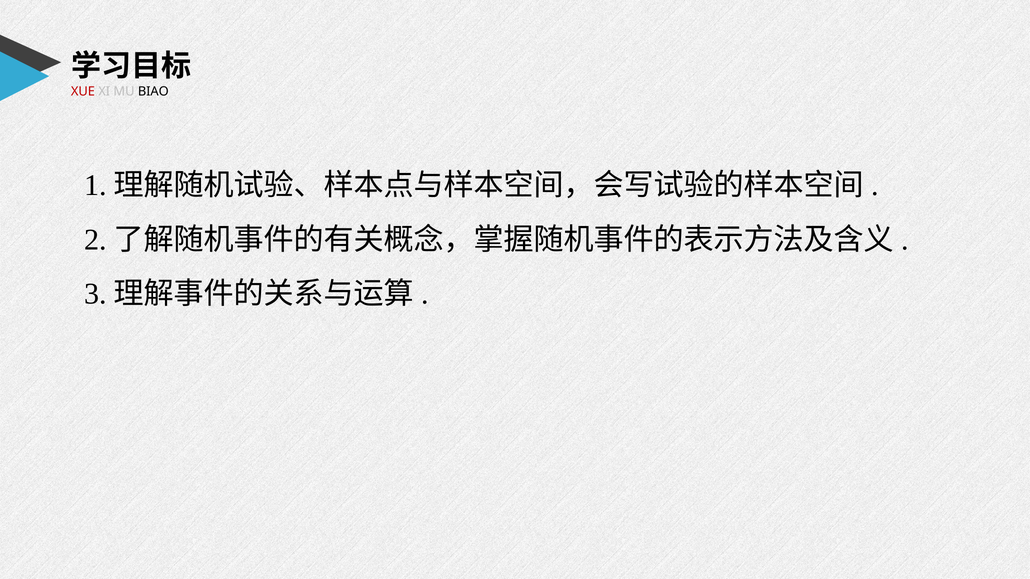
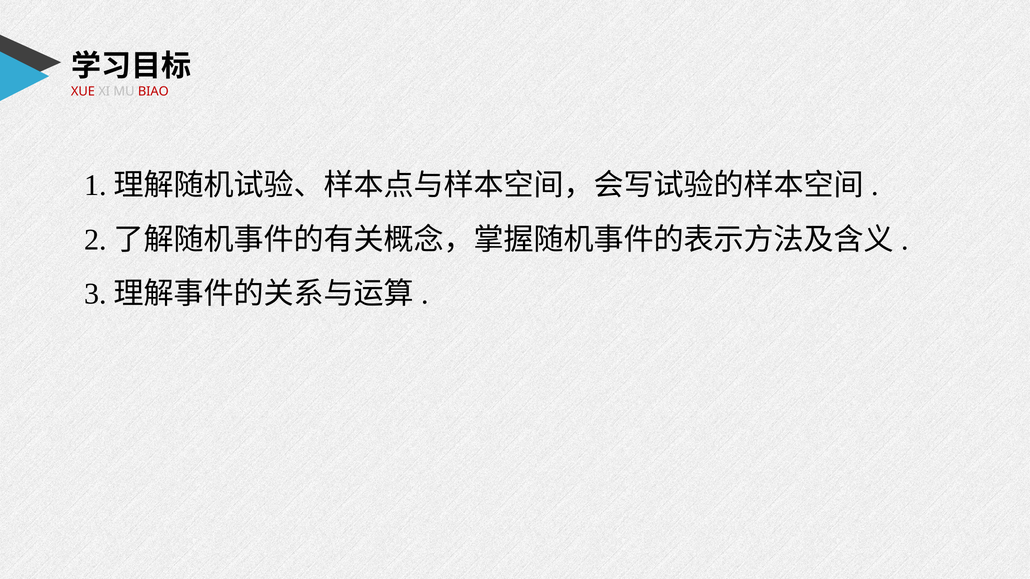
BIAO colour: black -> red
